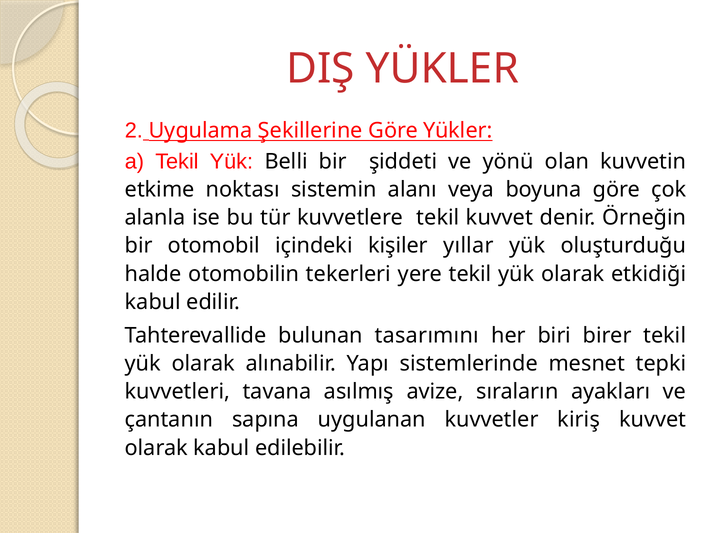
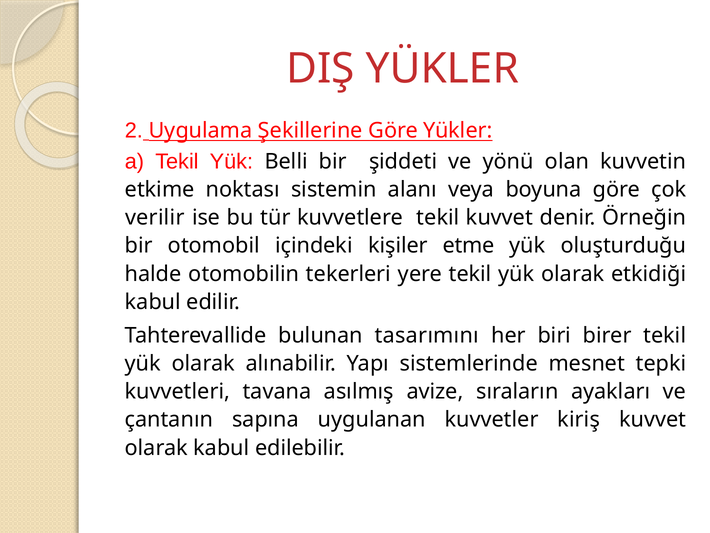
alanla: alanla -> verilir
yıllar: yıllar -> etme
